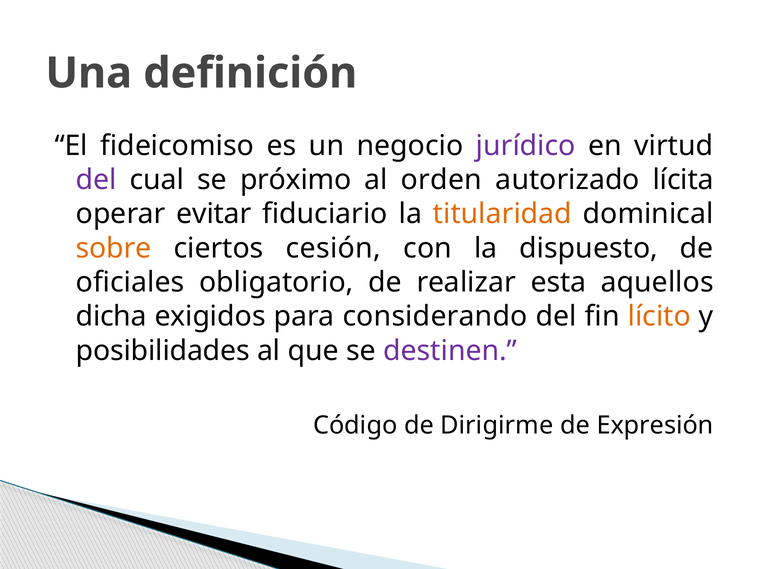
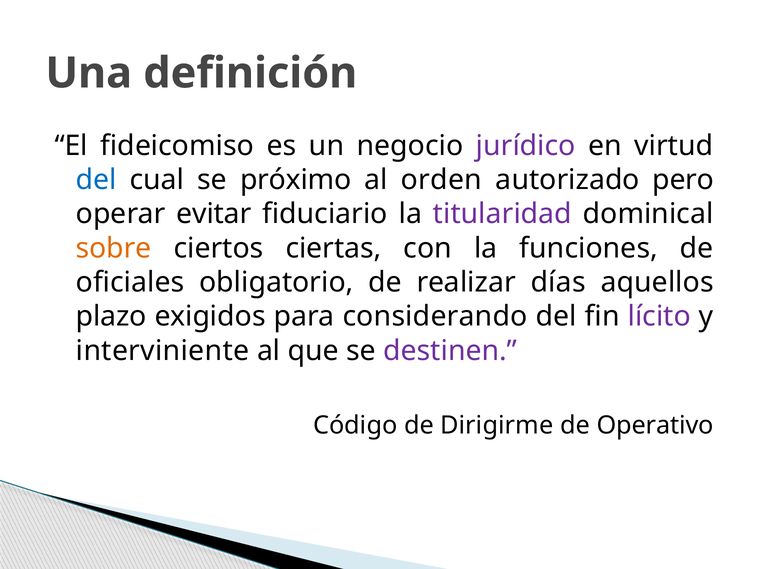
del at (96, 180) colour: purple -> blue
lícita: lícita -> pero
titularidad colour: orange -> purple
cesión: cesión -> ciertas
dispuesto: dispuesto -> funciones
esta: esta -> días
dicha: dicha -> plazo
lícito colour: orange -> purple
posibilidades: posibilidades -> interviniente
Expresión: Expresión -> Operativo
